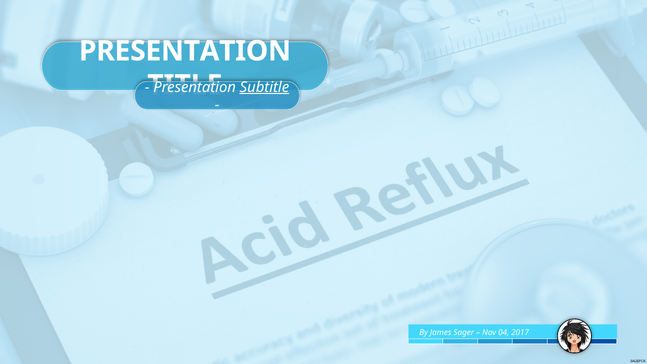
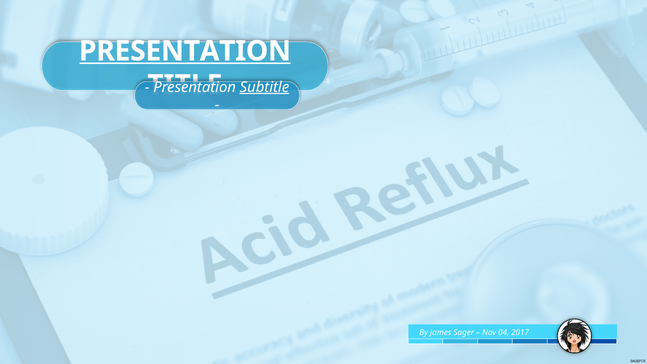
PRESENTATION at (185, 51) underline: none -> present
